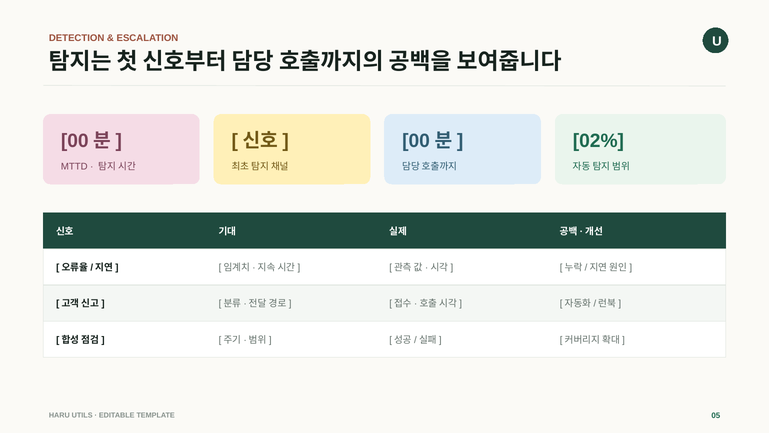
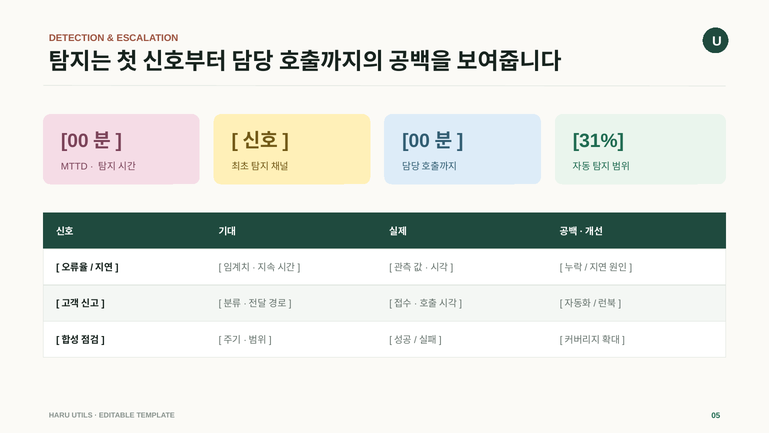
02%: 02% -> 31%
